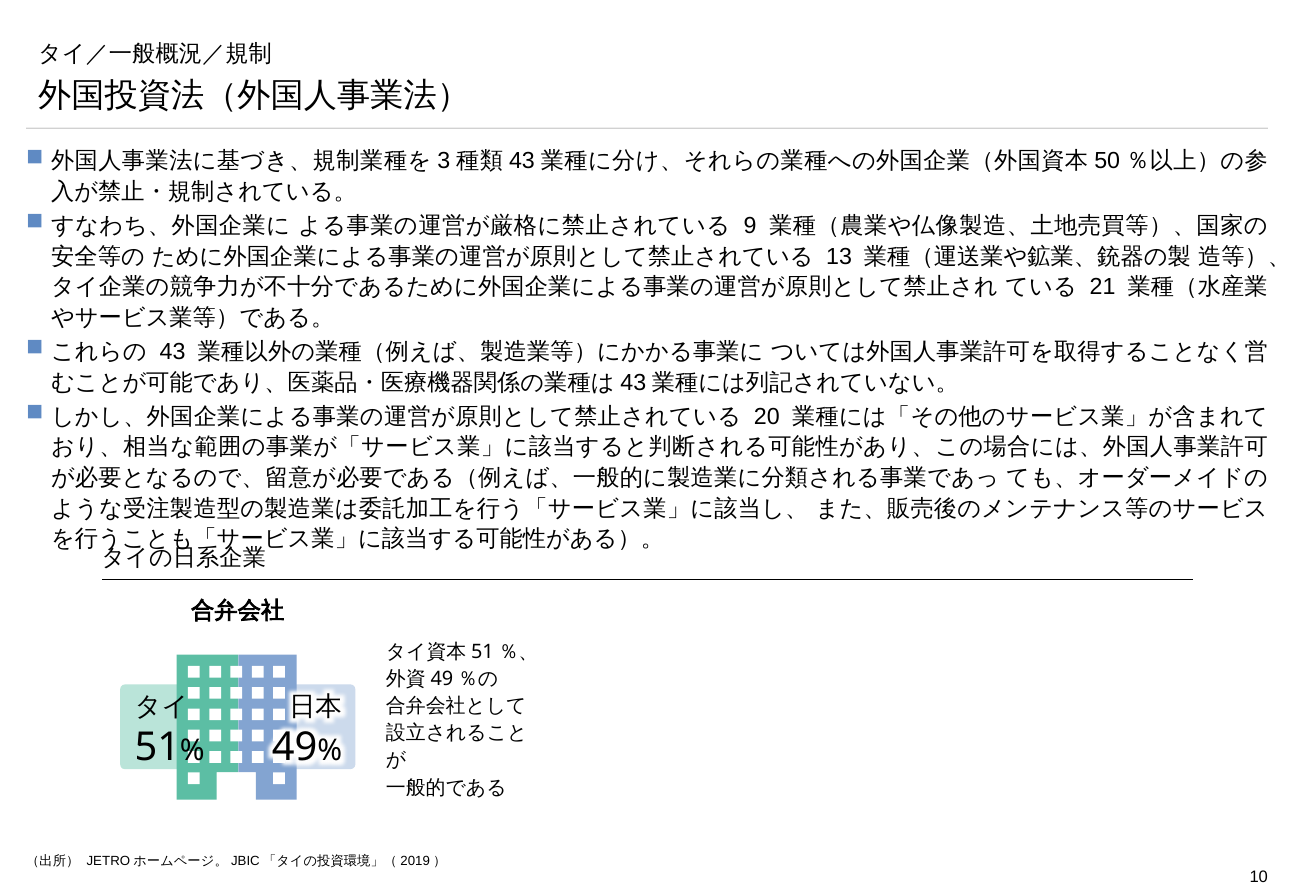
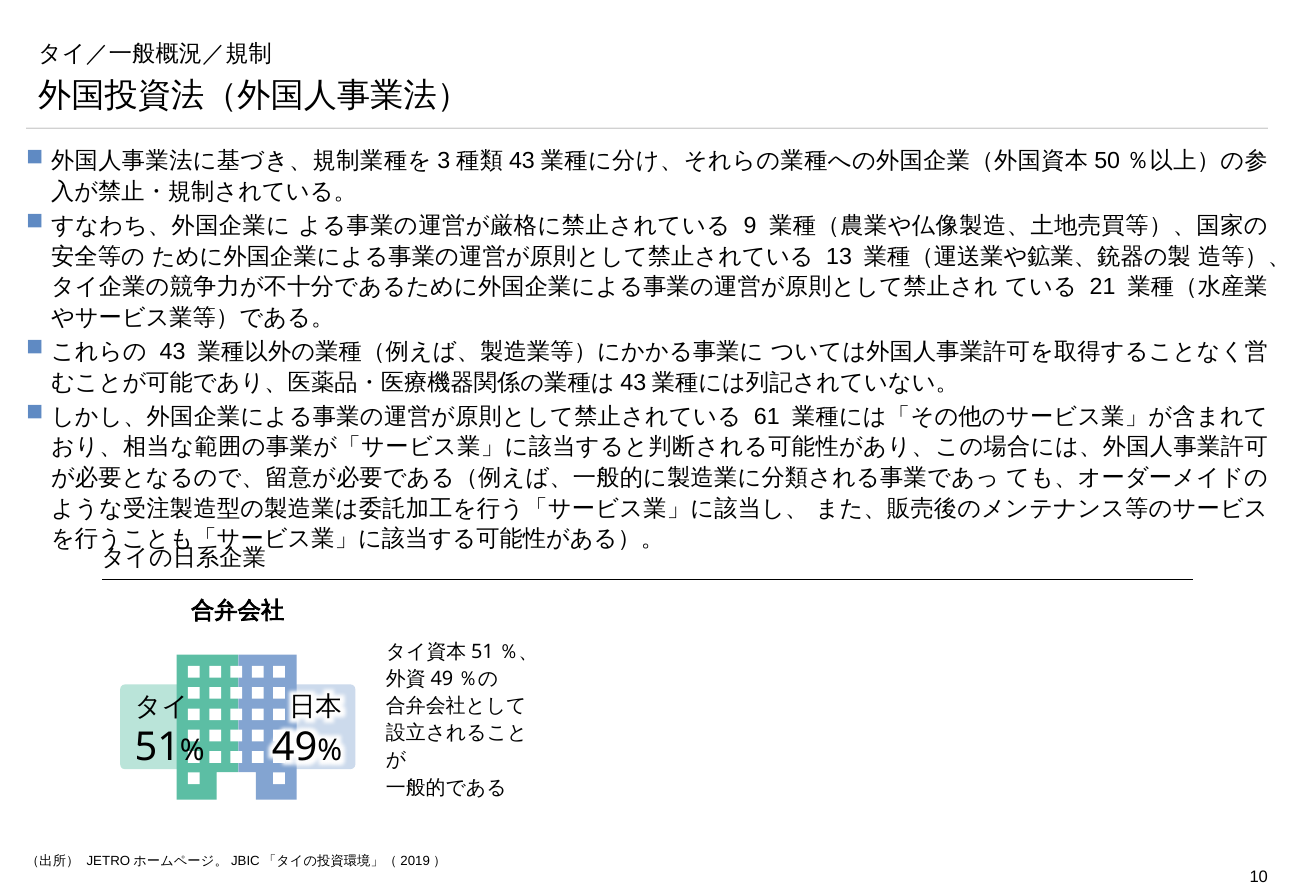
20: 20 -> 61
